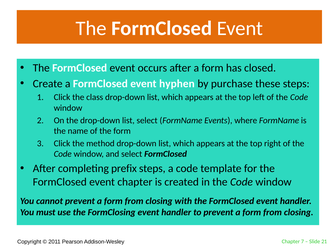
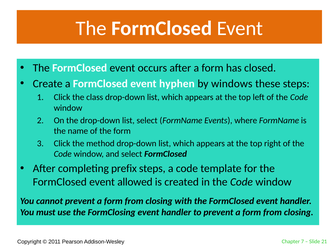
purchase: purchase -> windows
event chapter: chapter -> allowed
